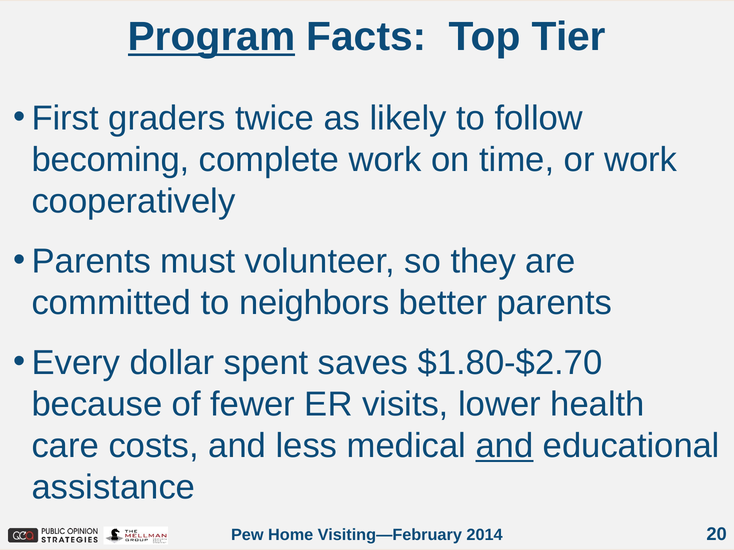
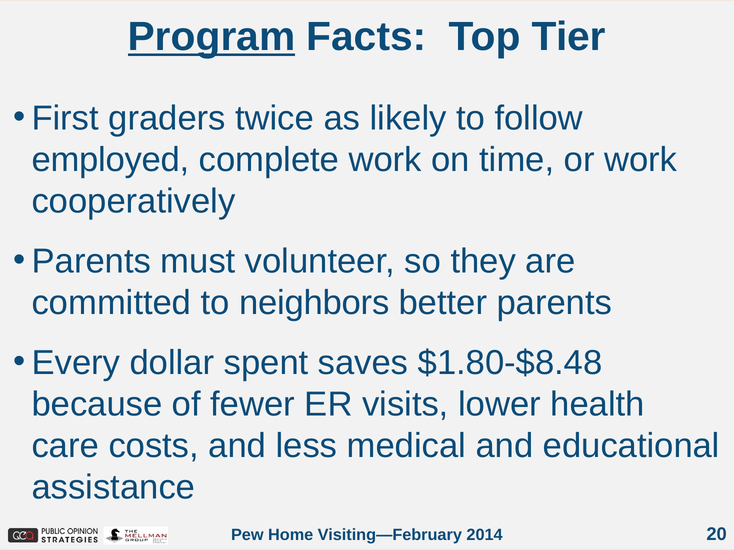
becoming: becoming -> employed
$1.80-$2.70: $1.80-$2.70 -> $1.80-$8.48
and at (504, 446) underline: present -> none
